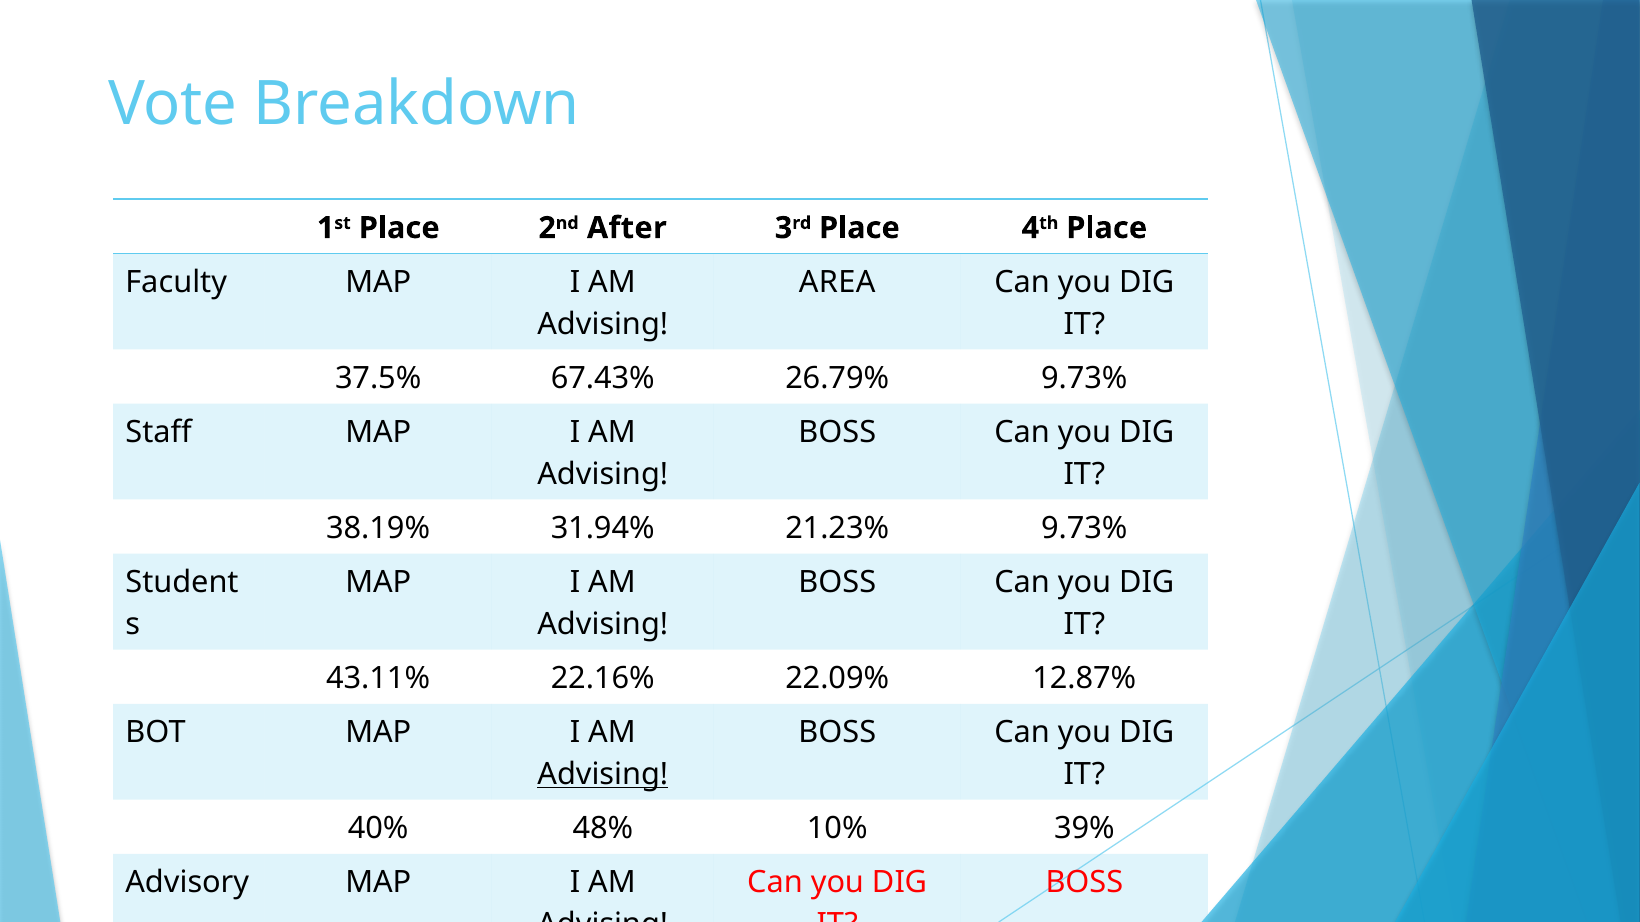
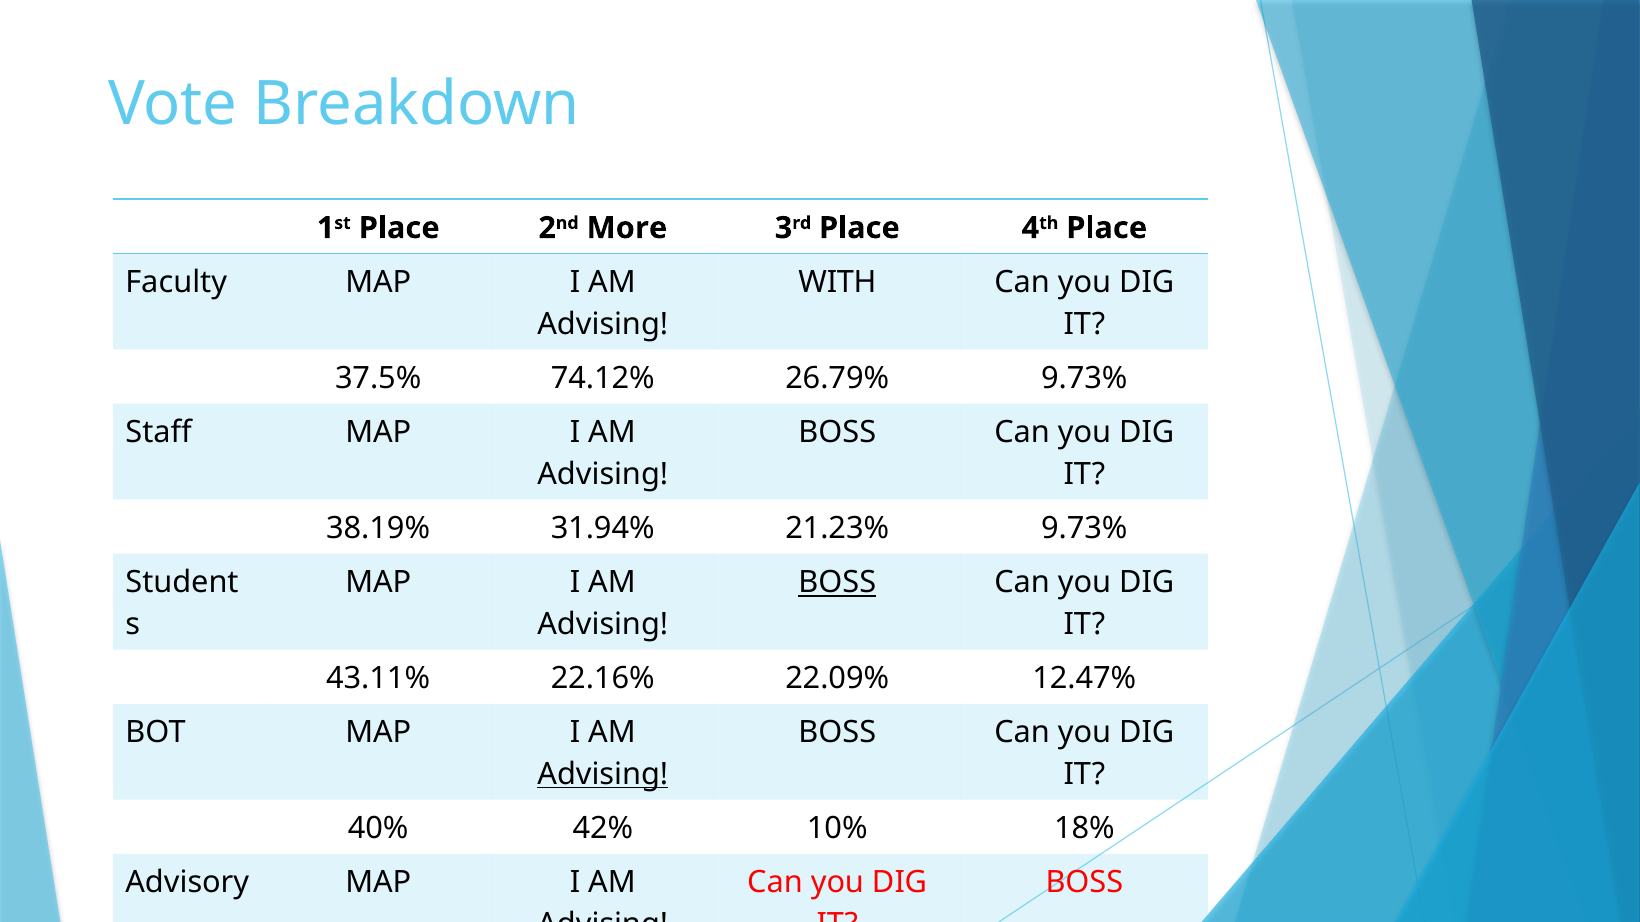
After: After -> More
AREA: AREA -> WITH
67.43%: 67.43% -> 74.12%
BOSS at (837, 583) underline: none -> present
12.87%: 12.87% -> 12.47%
48%: 48% -> 42%
39%: 39% -> 18%
